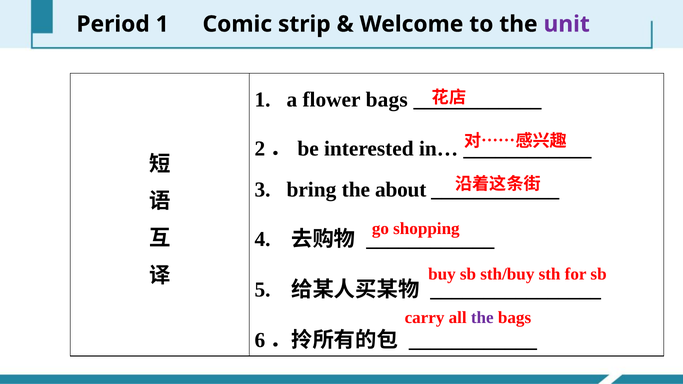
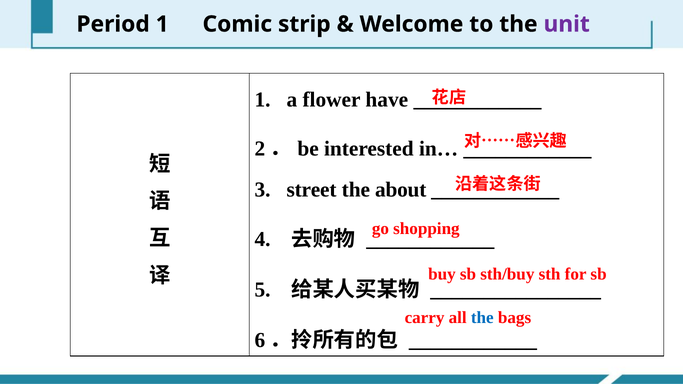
flower bags: bags -> have
bring: bring -> street
the at (482, 318) colour: purple -> blue
